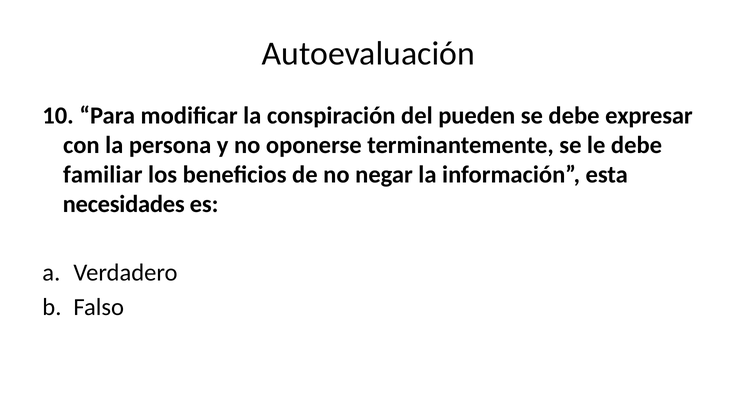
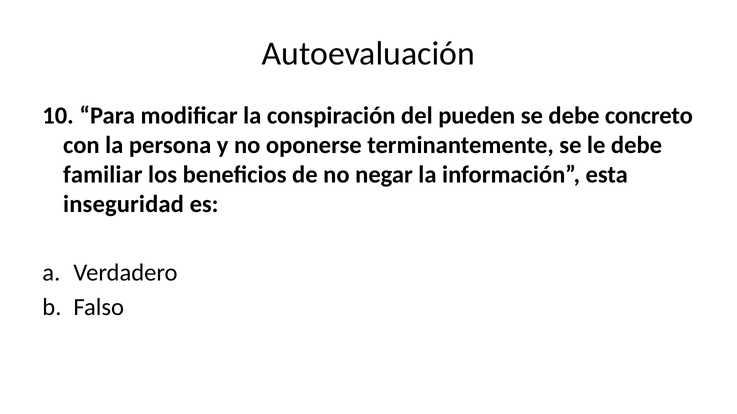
expresar: expresar -> concreto
necesidades: necesidades -> inseguridad
